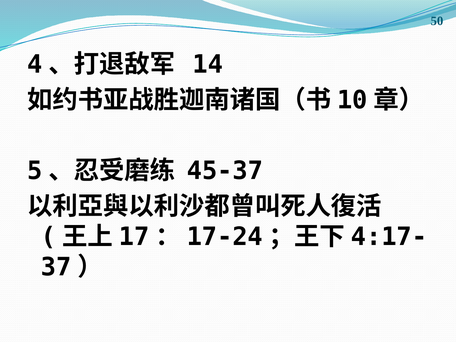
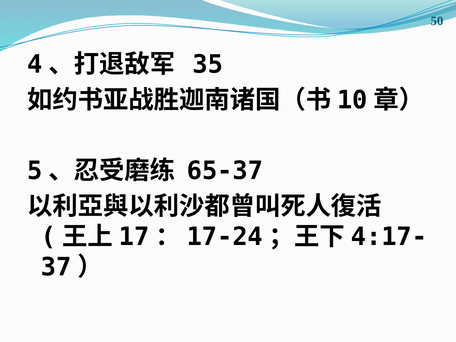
14: 14 -> 35
45-37: 45-37 -> 65-37
